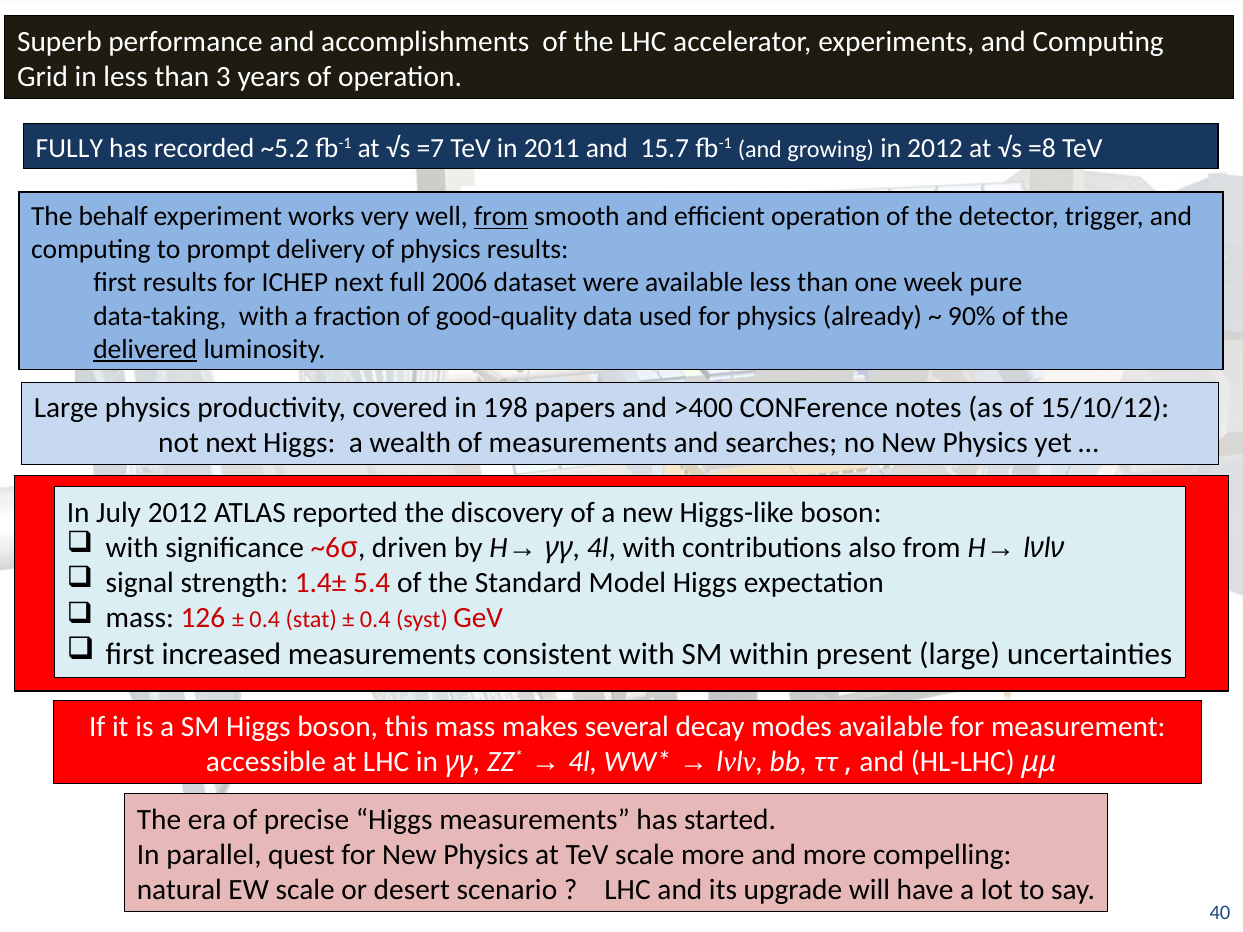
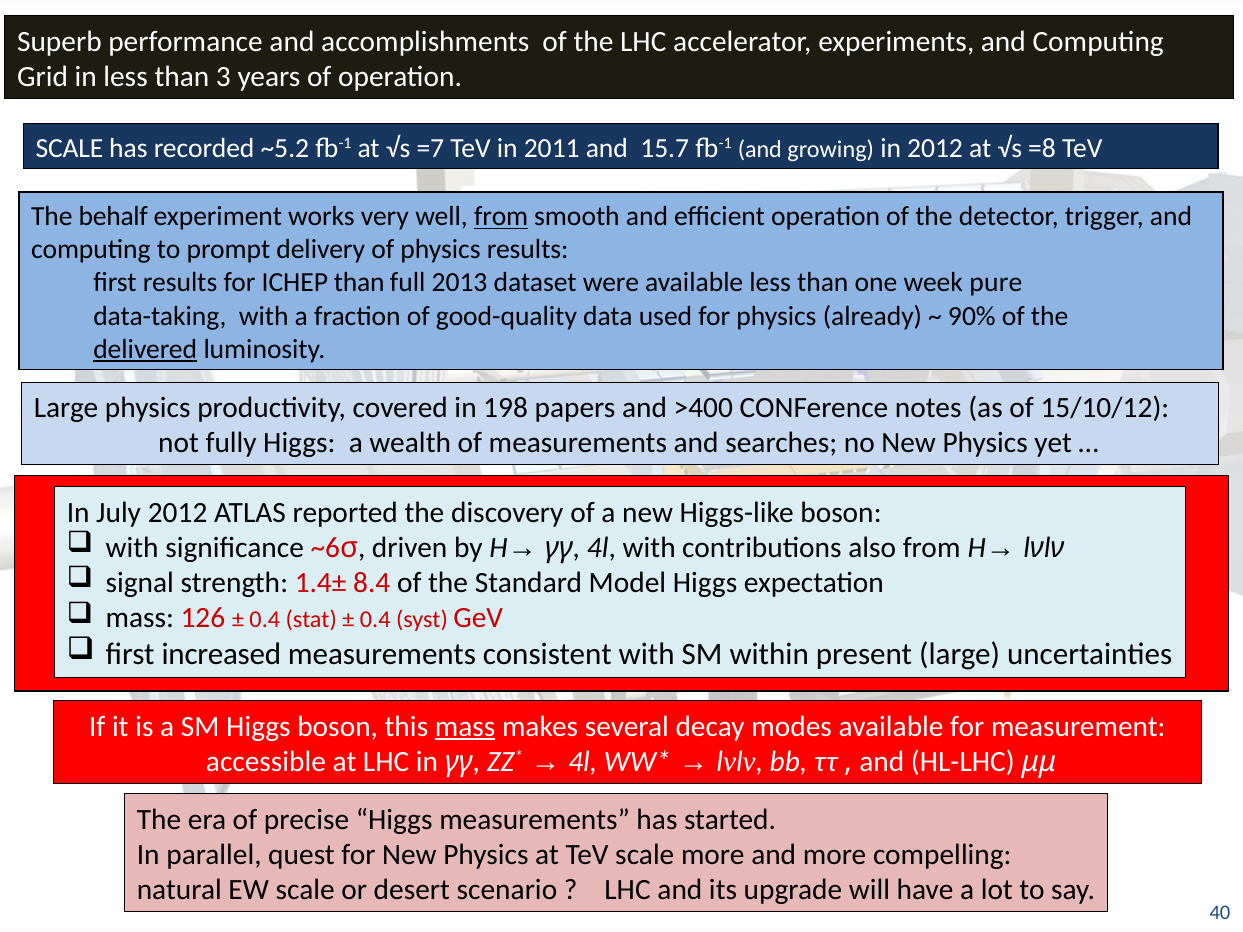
FULLY at (69, 148): FULLY -> SCALE
ICHEP next: next -> than
2006: 2006 -> 2013
not next: next -> fully
5.4: 5.4 -> 8.4
mass at (465, 727) underline: none -> present
